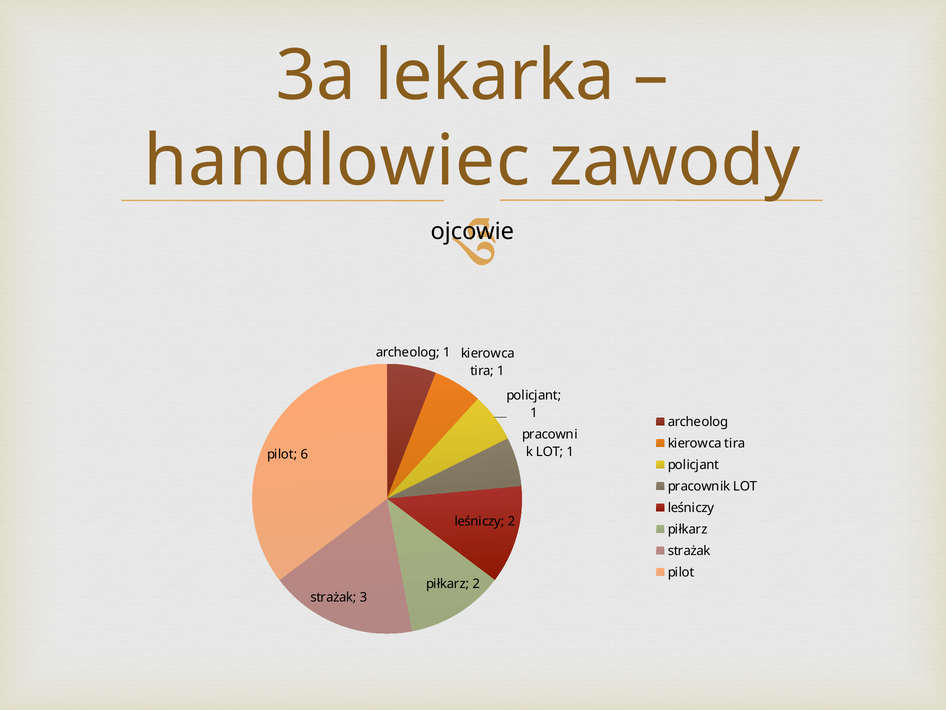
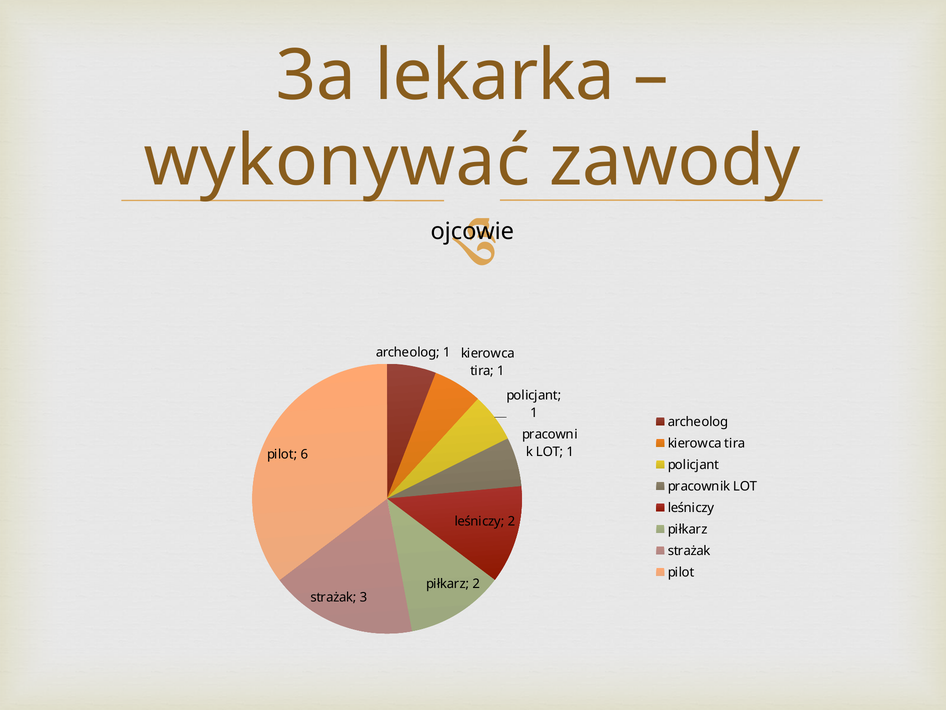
handlowiec: handlowiec -> wykonywać
